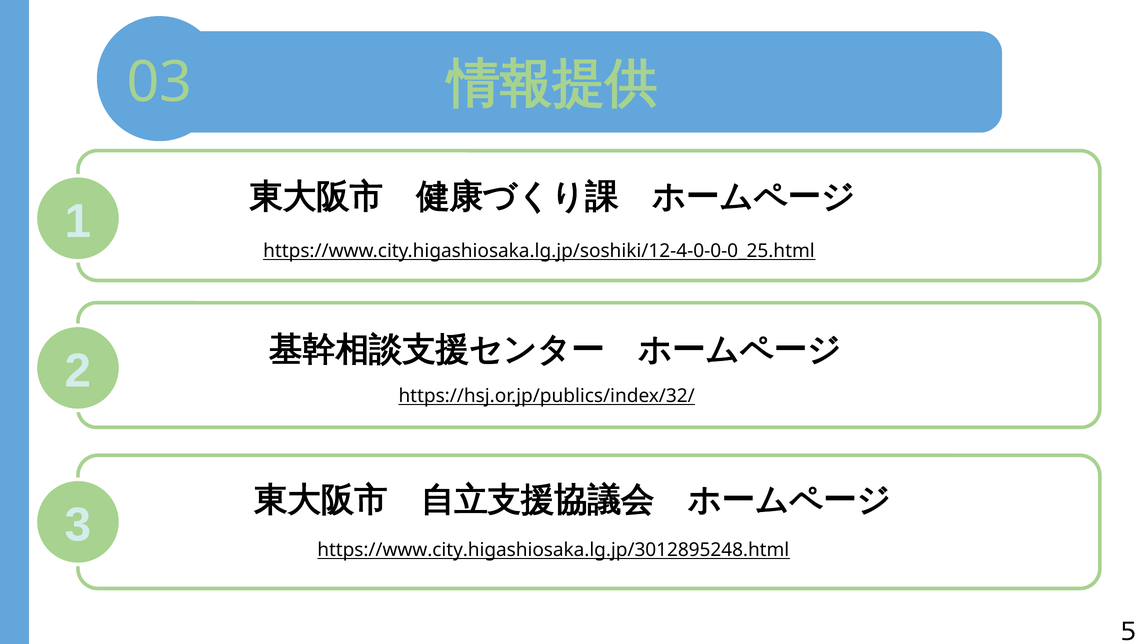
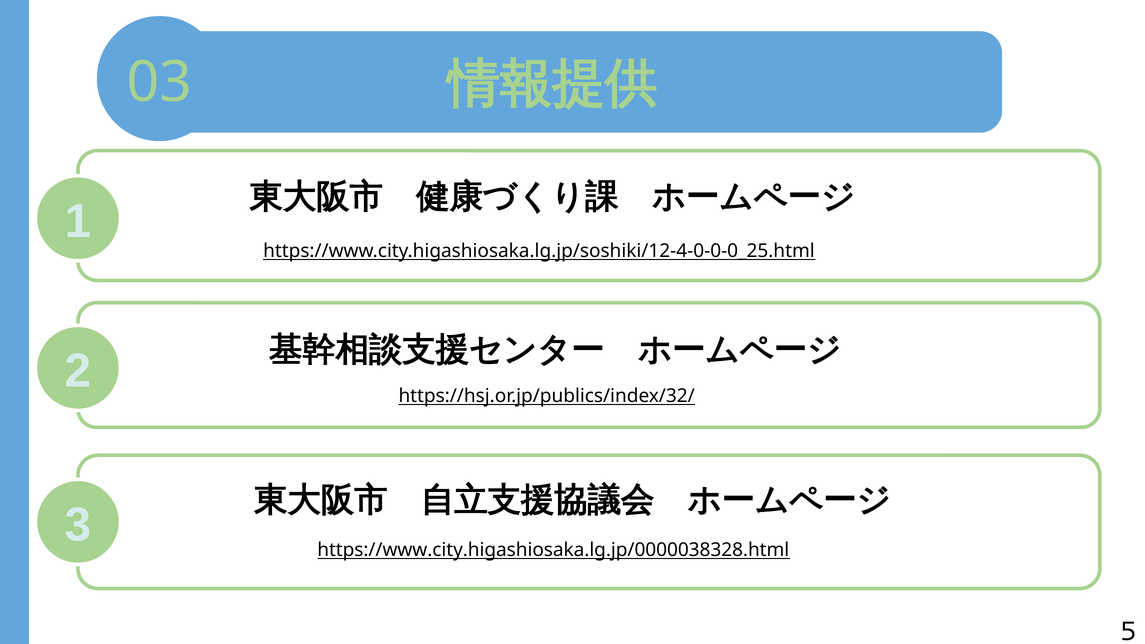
https://www.city.higashiosaka.lg.jp/3012895248.html: https://www.city.higashiosaka.lg.jp/3012895248.html -> https://www.city.higashiosaka.lg.jp/0000038328.html
